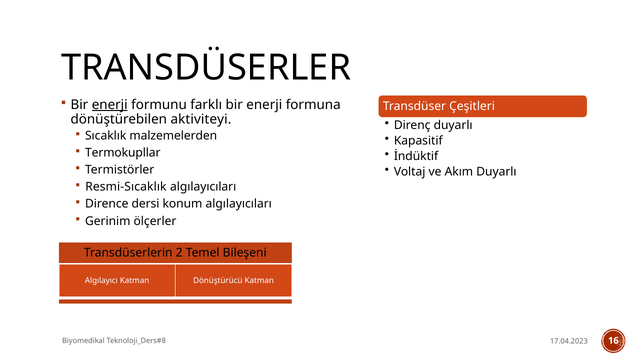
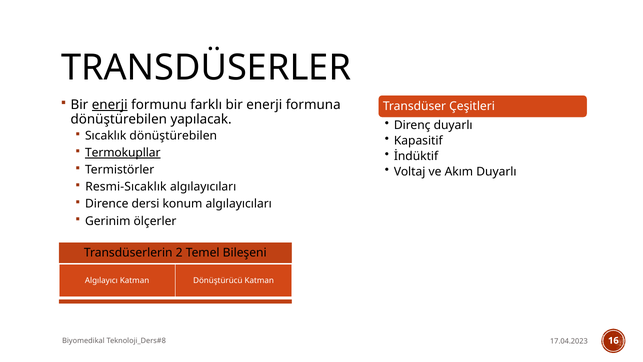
aktiviteyi: aktiviteyi -> yapılacak
Sıcaklık malzemelerden: malzemelerden -> dönüştürebilen
Termokupllar underline: none -> present
